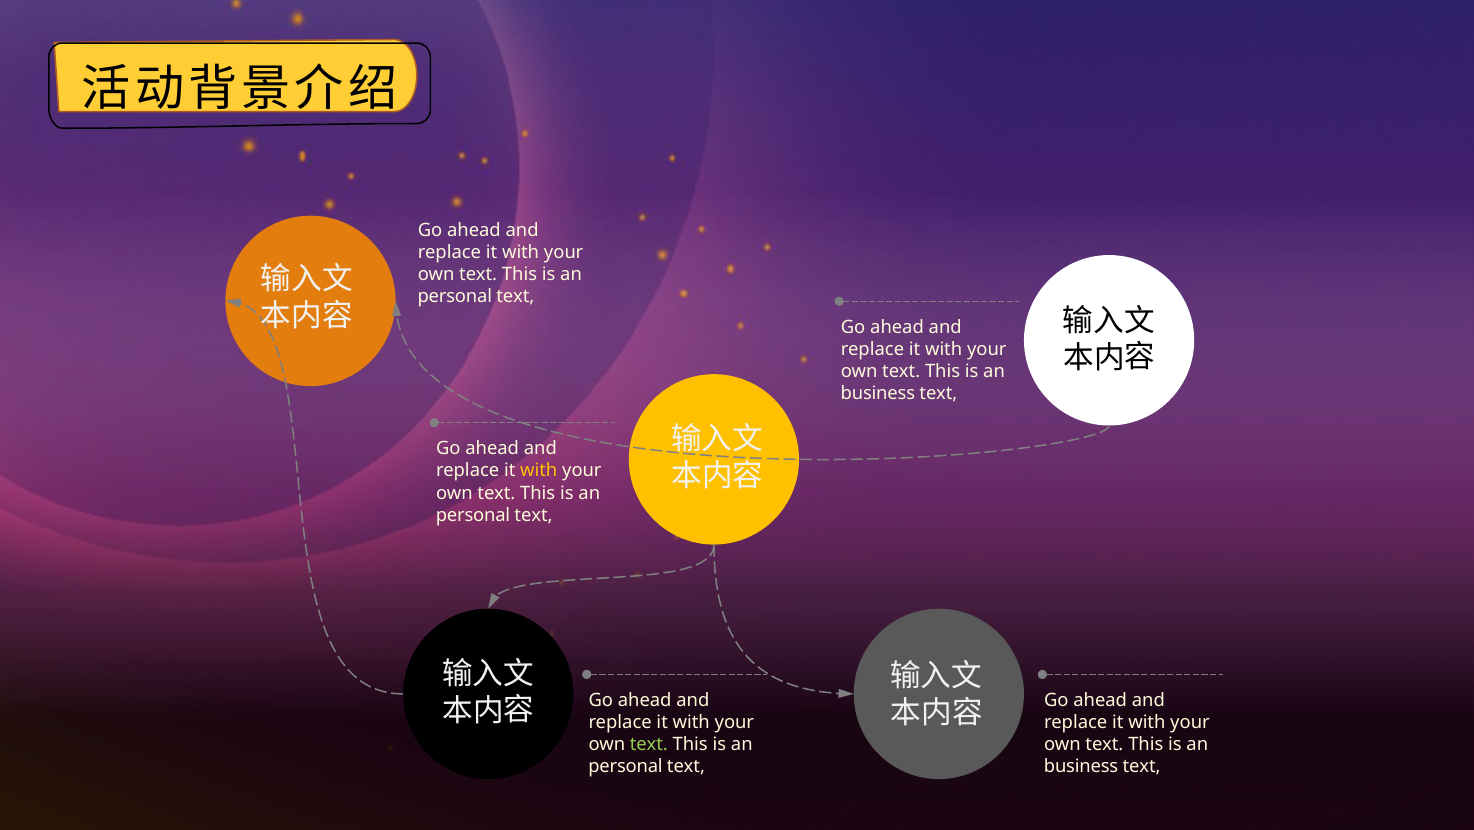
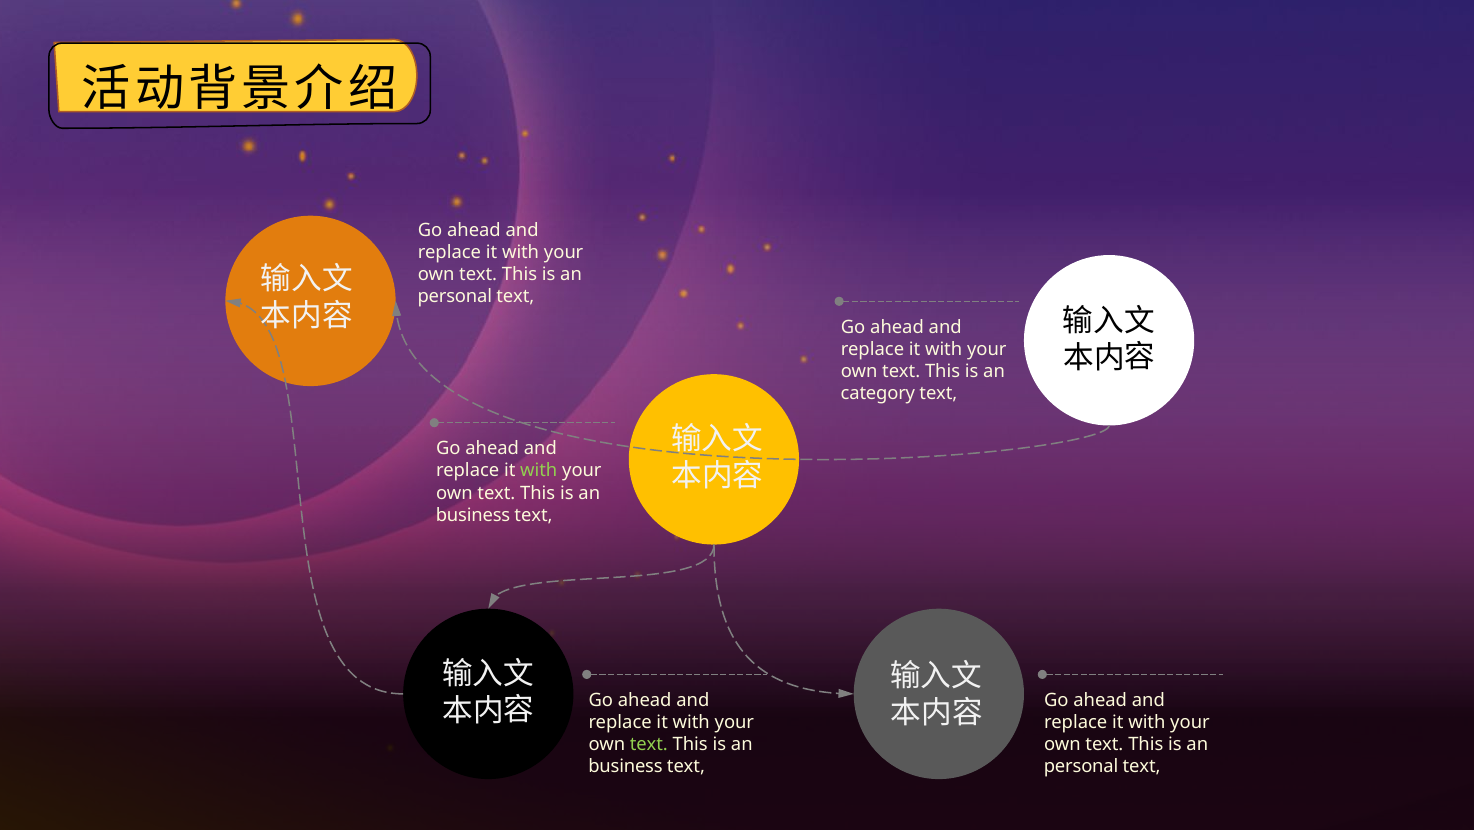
business at (878, 394): business -> category
with at (539, 471) colour: yellow -> light green
personal at (473, 515): personal -> business
personal at (626, 766): personal -> business
business at (1081, 766): business -> personal
